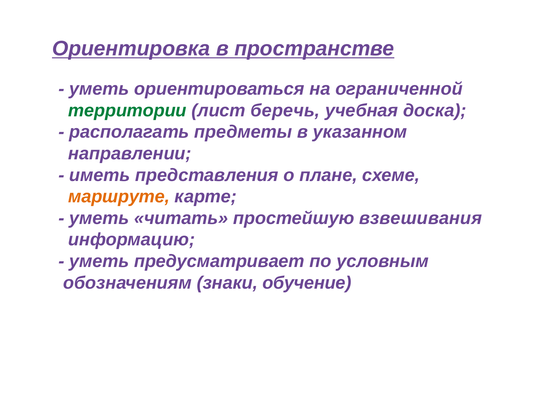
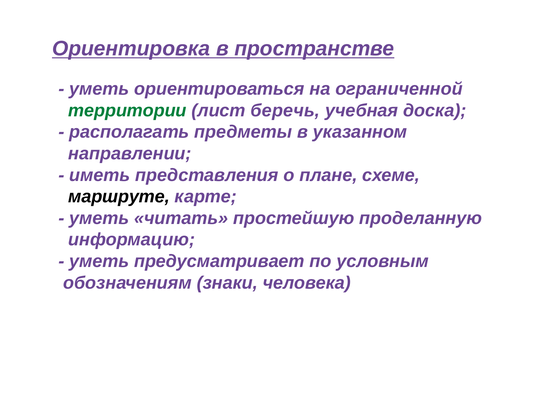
маршруте colour: orange -> black
взвешивания: взвешивания -> проделанную
обучение: обучение -> человека
